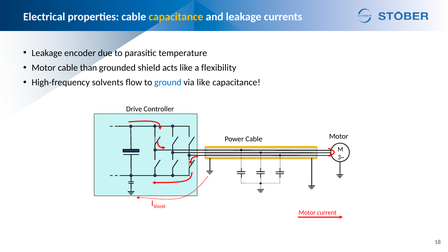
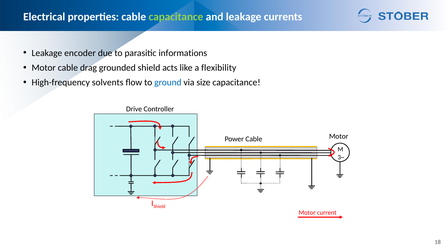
capacitance at (176, 17) colour: yellow -> light green
temperature: temperature -> informations
than: than -> drag
via like: like -> size
